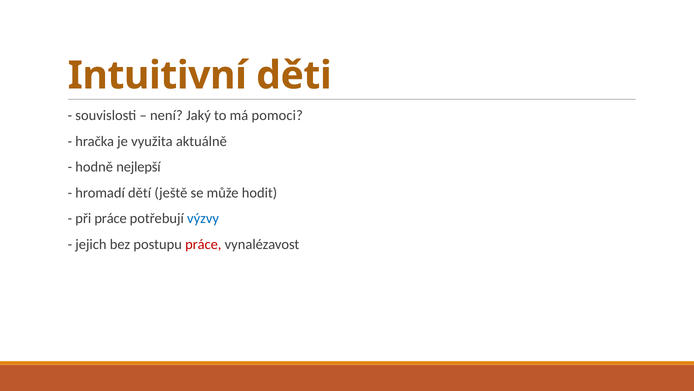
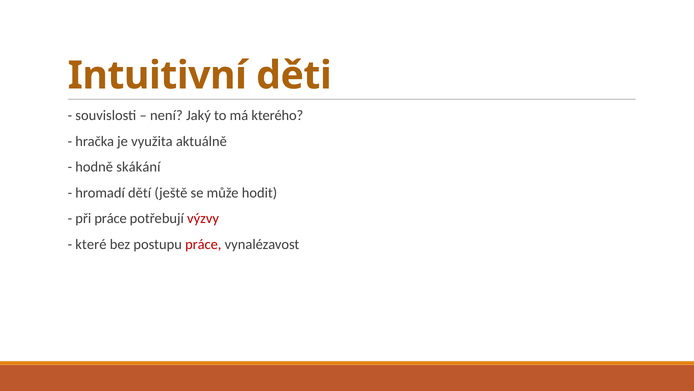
pomoci: pomoci -> kterého
nejlepší: nejlepší -> skákání
výzvy colour: blue -> red
jejich: jejich -> které
